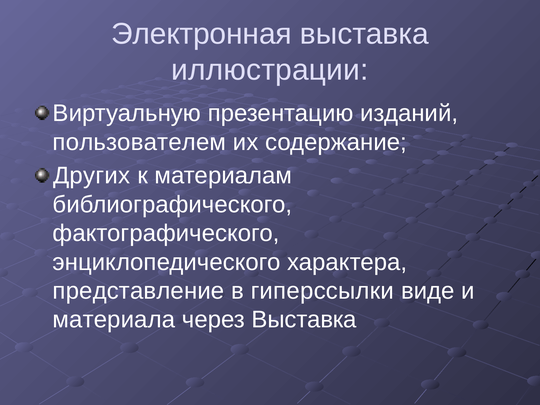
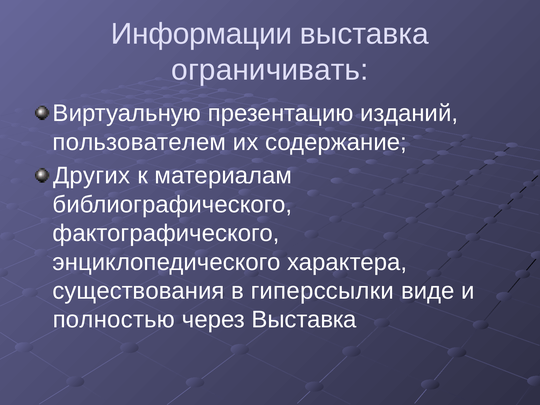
Электронная: Электронная -> Информации
иллюстрации: иллюстрации -> ограничивать
представление: представление -> существования
материала: материала -> полностью
